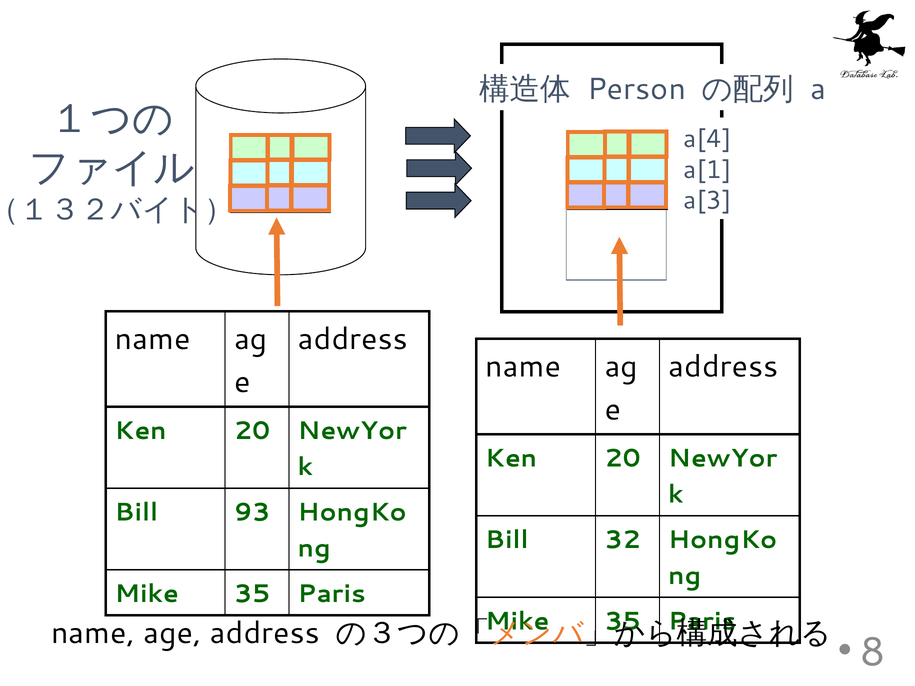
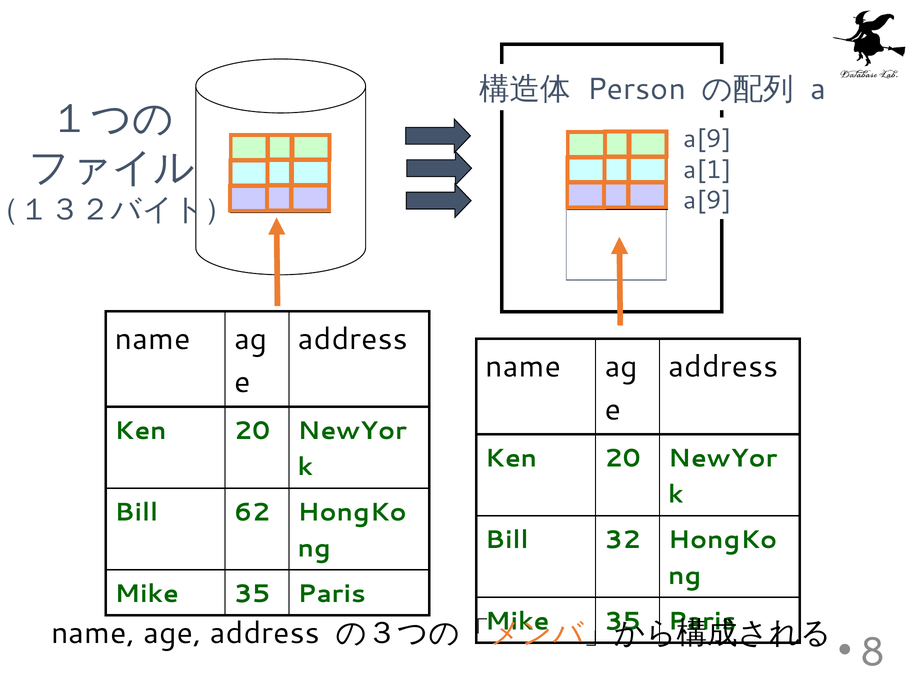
a[4 at (707, 139): a[4 -> a[9
a[3 at (707, 200): a[3 -> a[9
93: 93 -> 62
